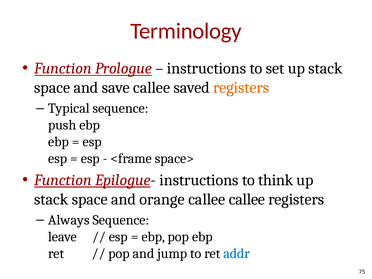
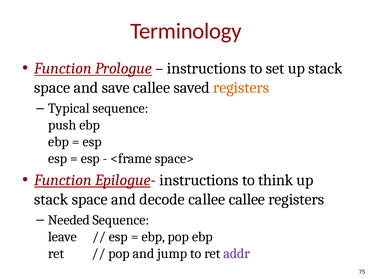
orange: orange -> decode
Always: Always -> Needed
addr colour: blue -> purple
